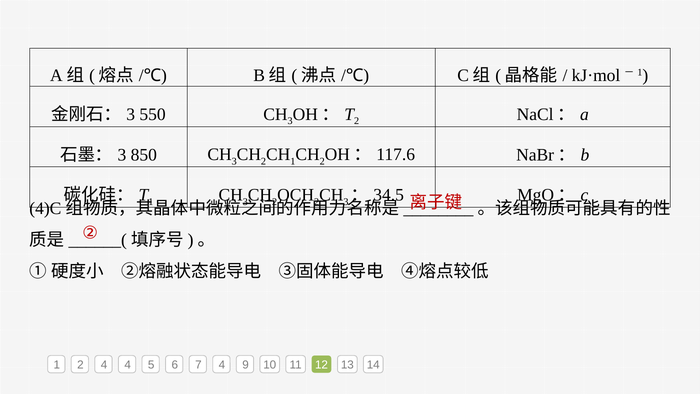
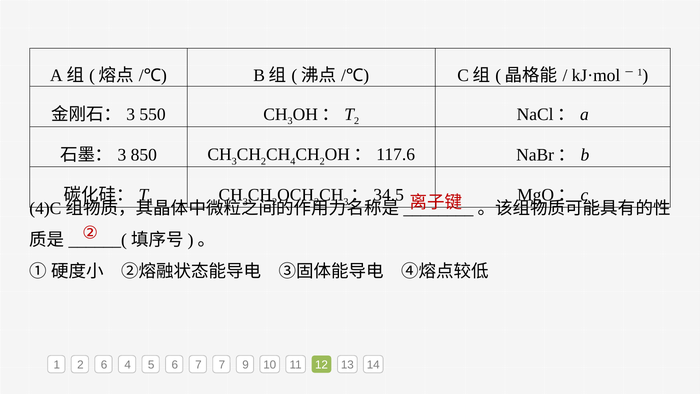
1 at (293, 161): 1 -> 4
2 4: 4 -> 6
7 4: 4 -> 7
